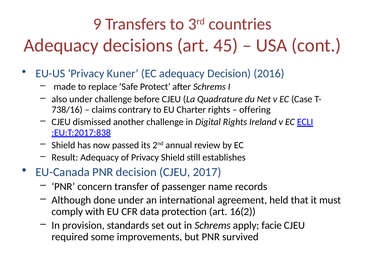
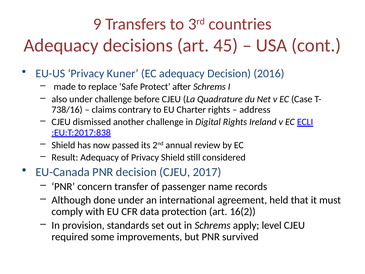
offering: offering -> address
establishes: establishes -> considered
facie: facie -> level
